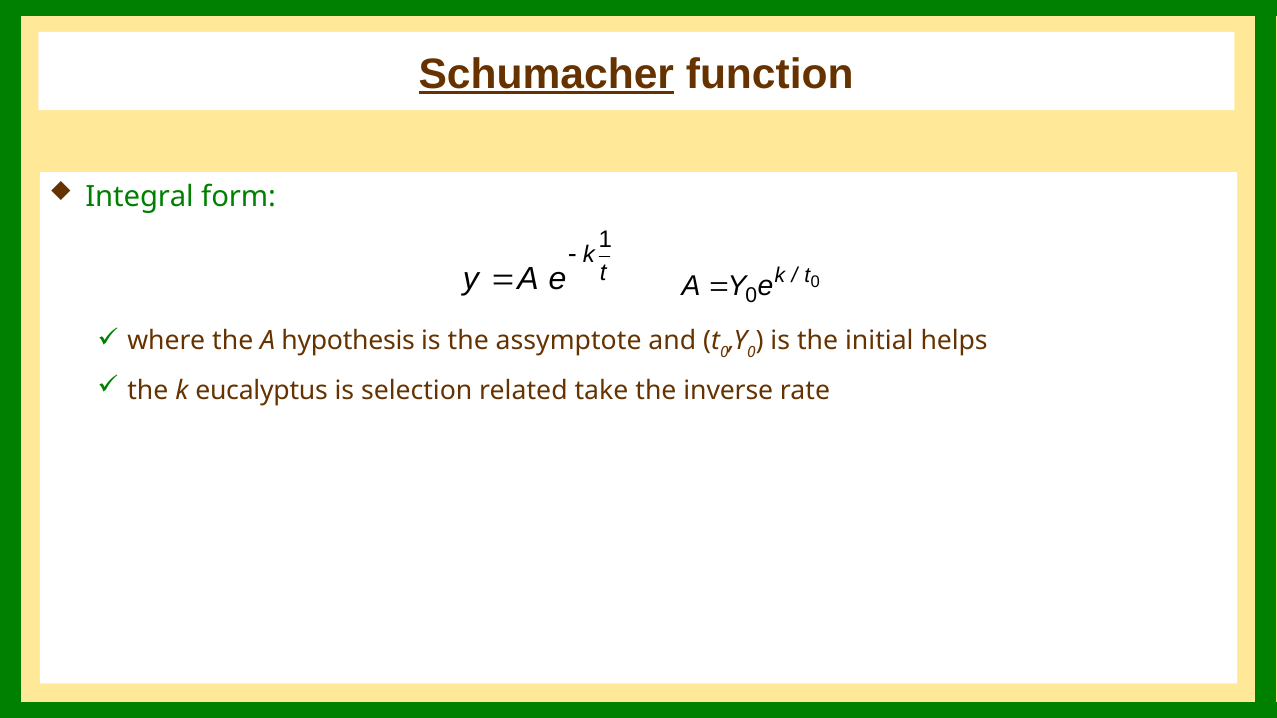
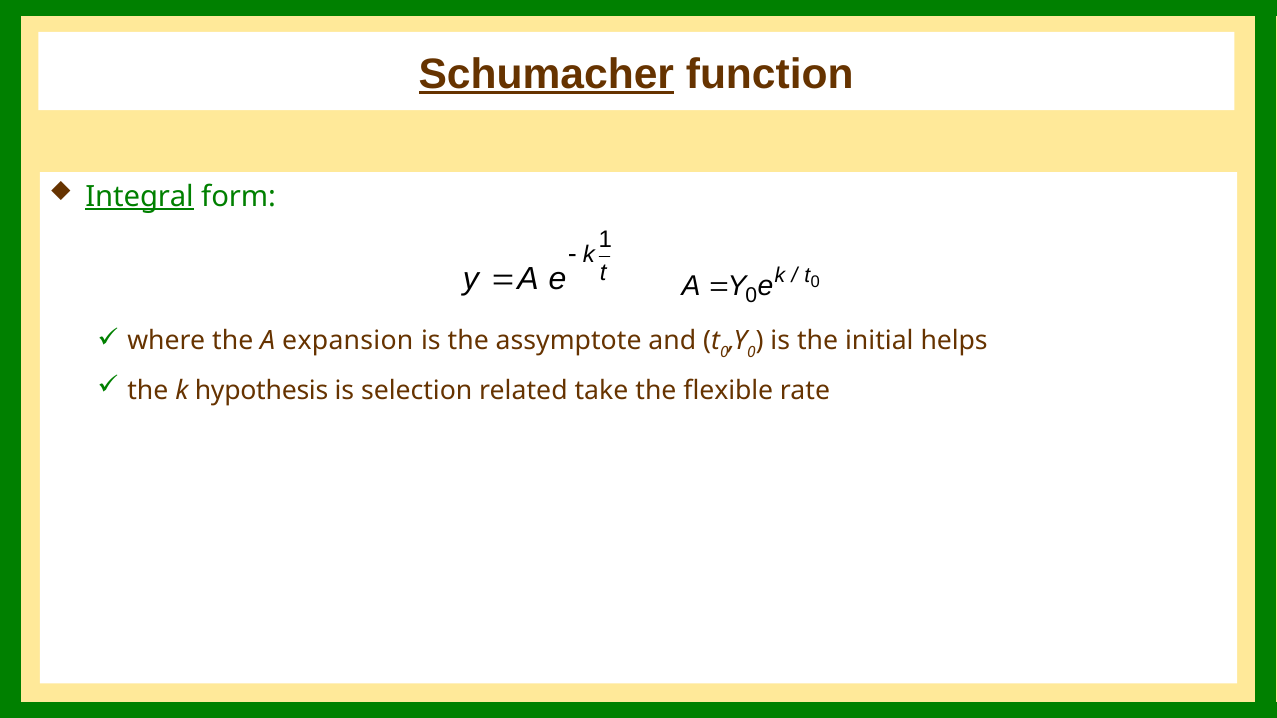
Integral underline: none -> present
hypothesis: hypothesis -> expansion
eucalyptus: eucalyptus -> hypothesis
inverse: inverse -> flexible
